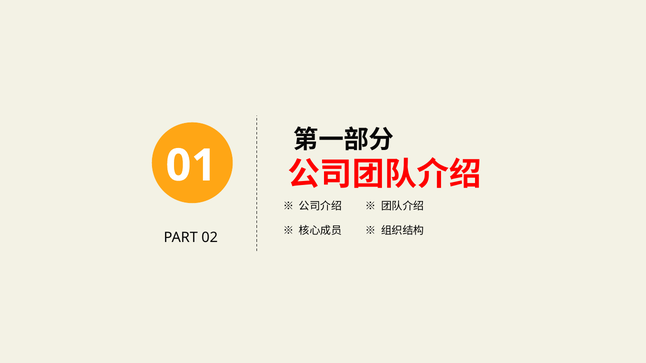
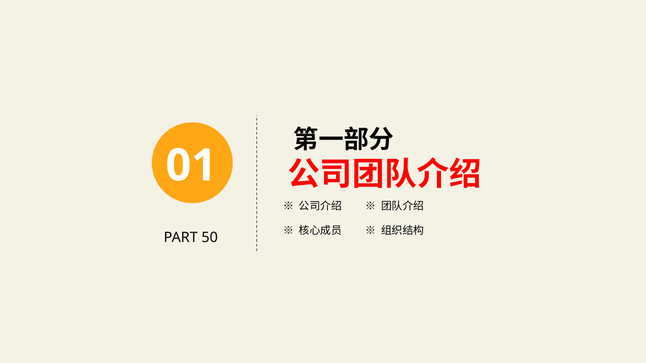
02: 02 -> 50
